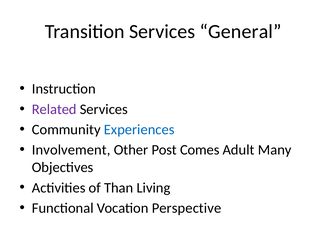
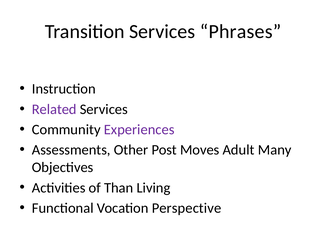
General: General -> Phrases
Experiences colour: blue -> purple
Involvement: Involvement -> Assessments
Comes: Comes -> Moves
